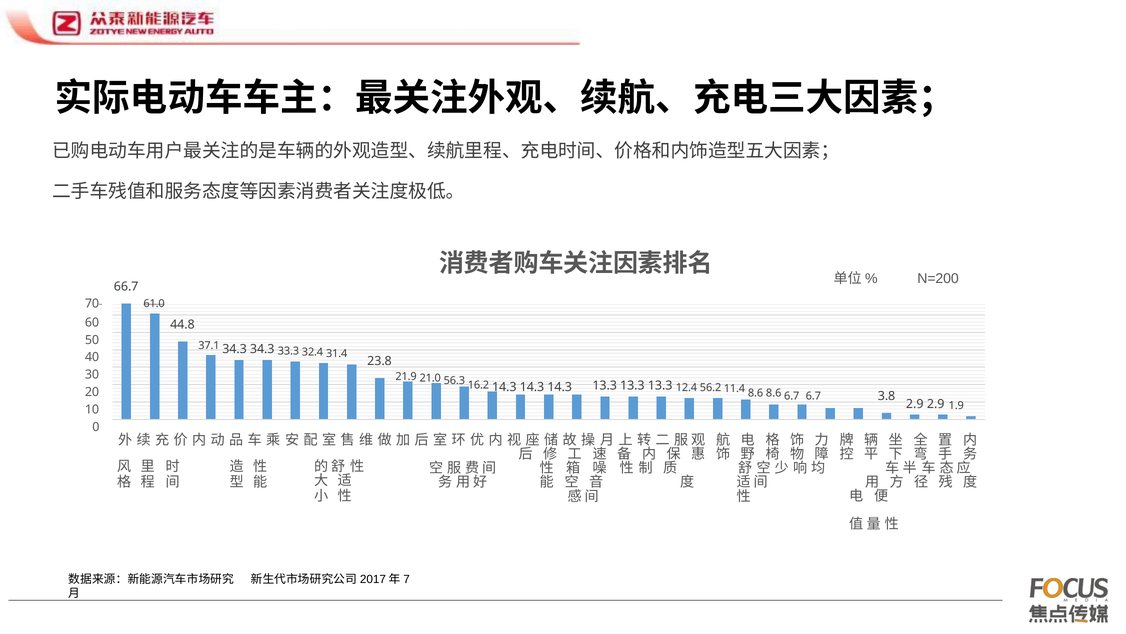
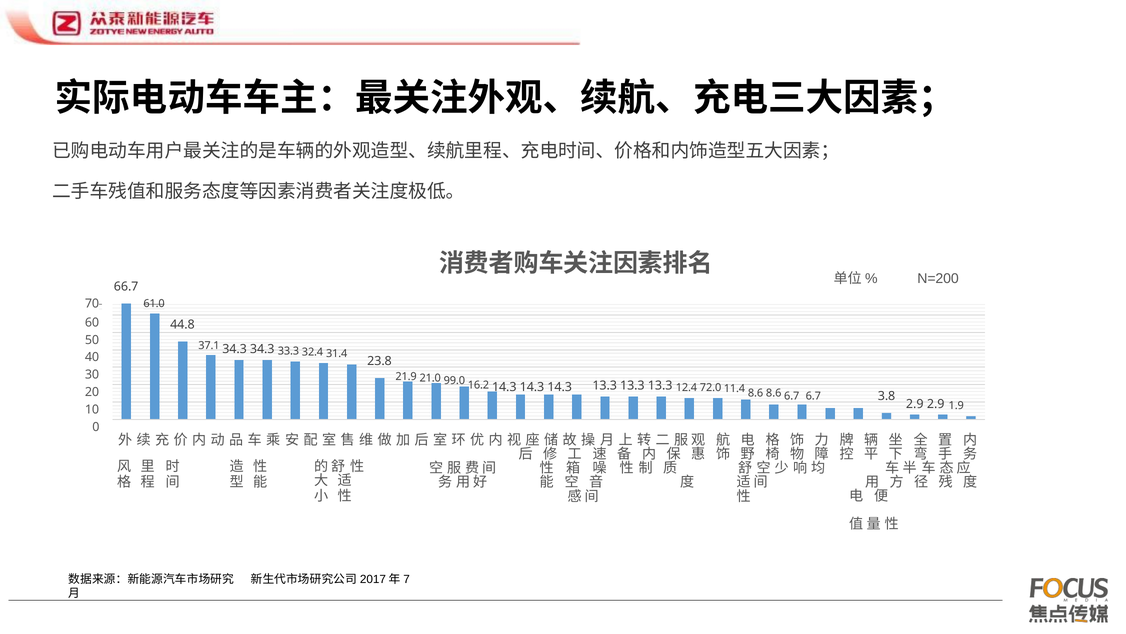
56.3: 56.3 -> 99.0
56.2: 56.2 -> 72.0
